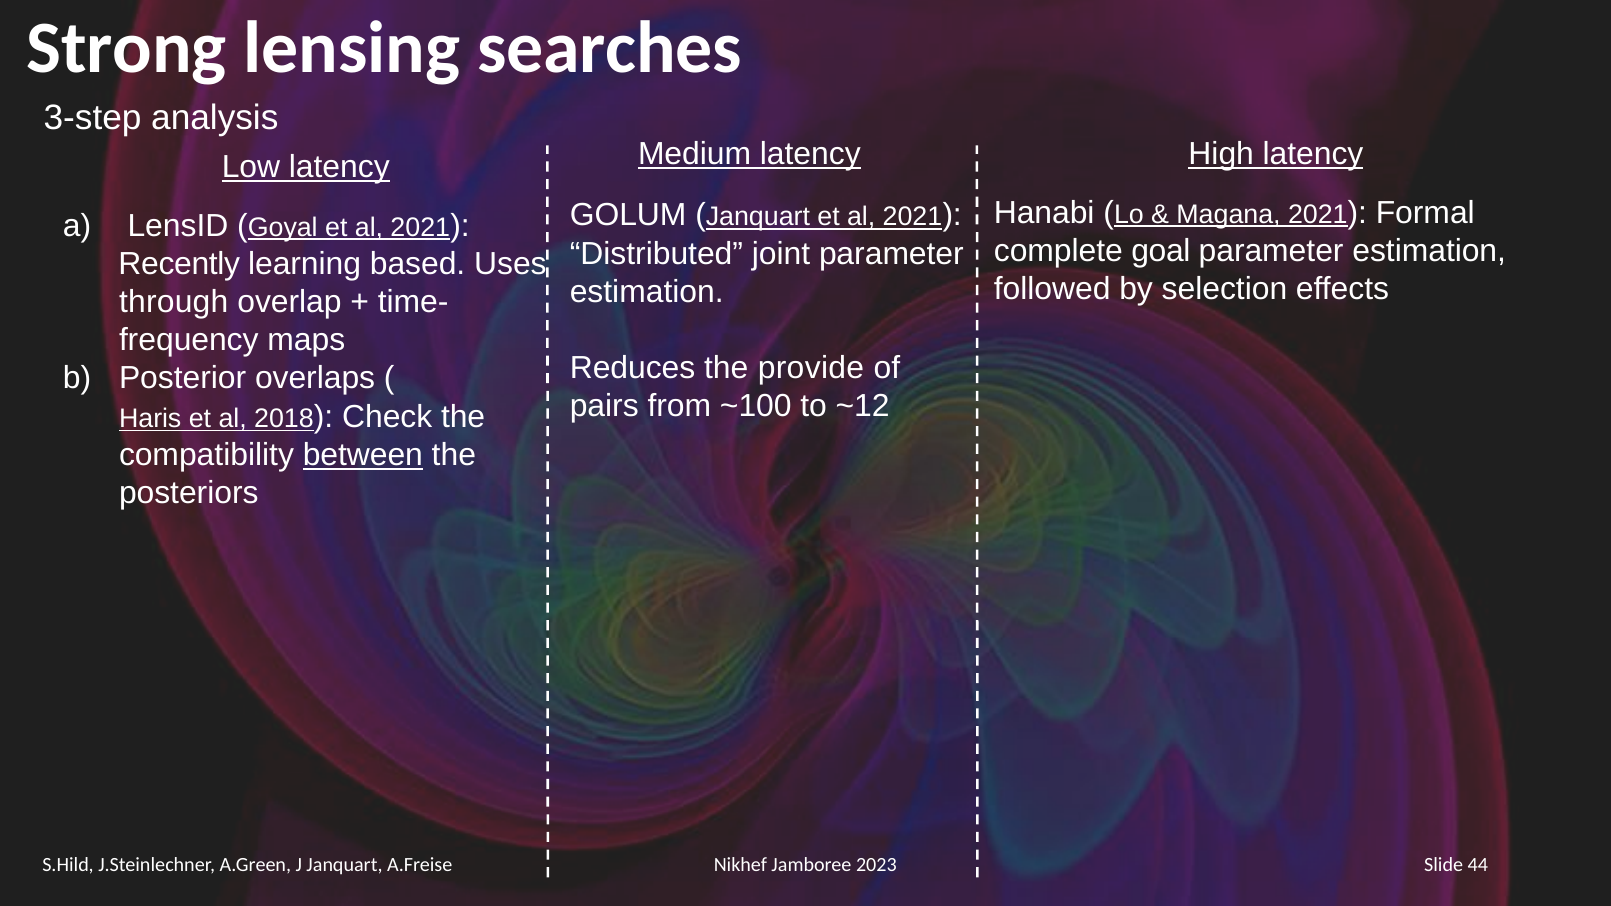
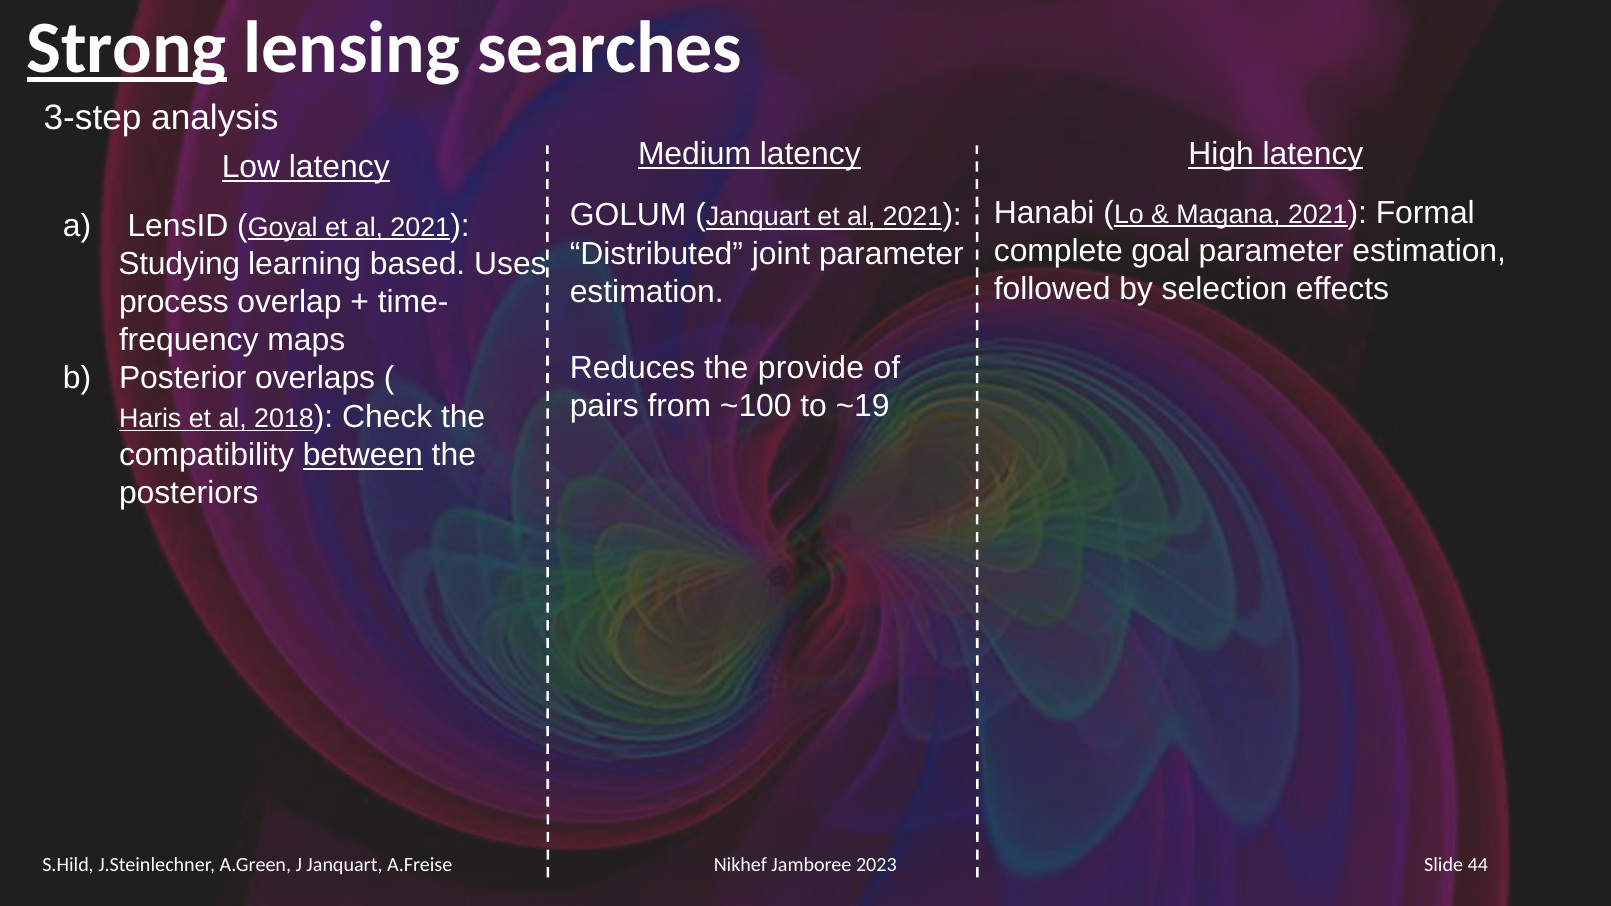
Strong underline: none -> present
Recently: Recently -> Studying
through: through -> process
~12: ~12 -> ~19
